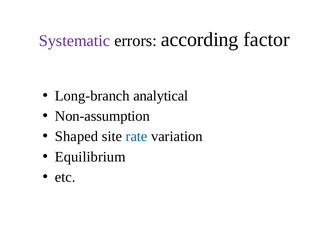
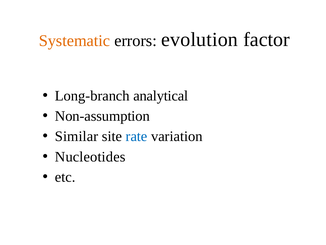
Systematic colour: purple -> orange
according: according -> evolution
Shaped: Shaped -> Similar
Equilibrium: Equilibrium -> Nucleotides
